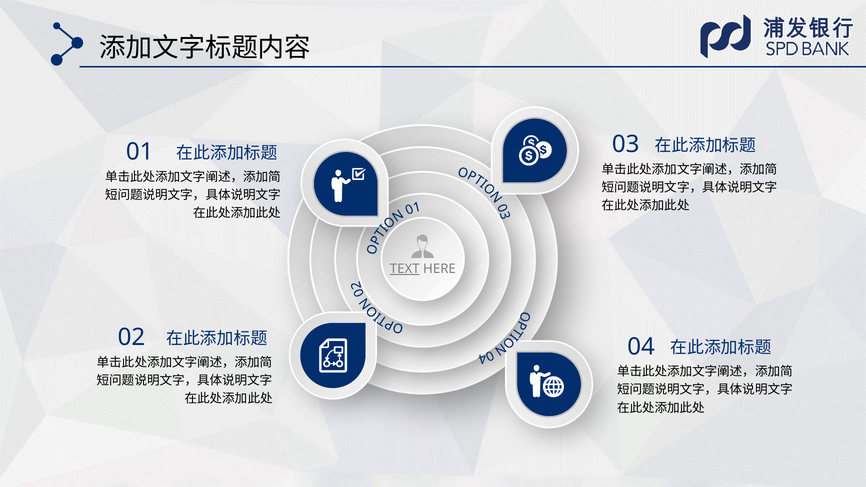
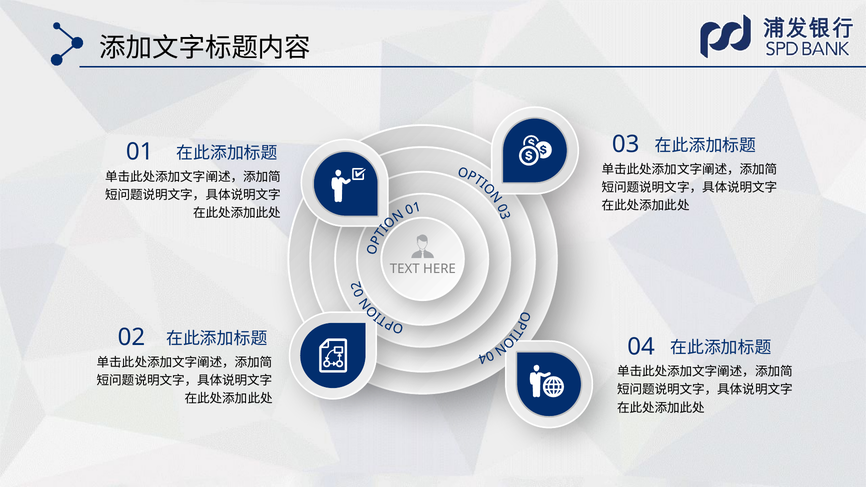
TEXT underline: present -> none
